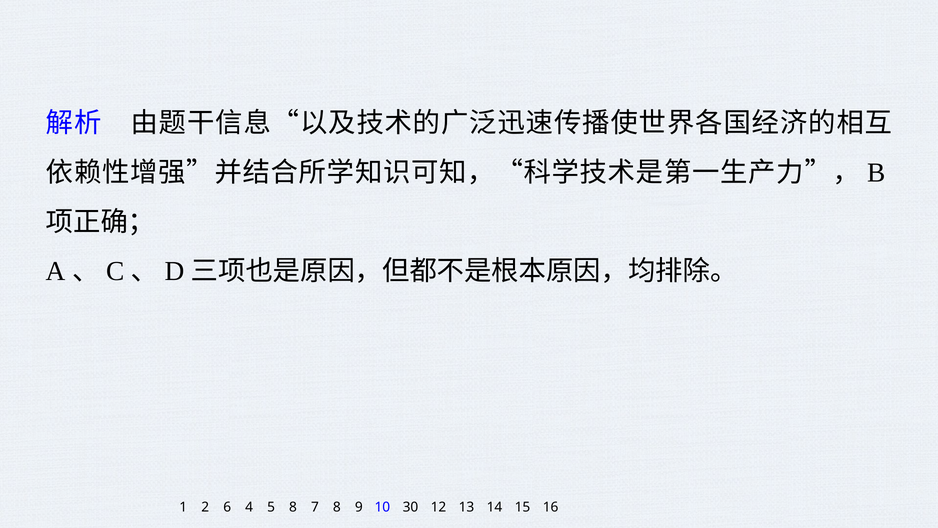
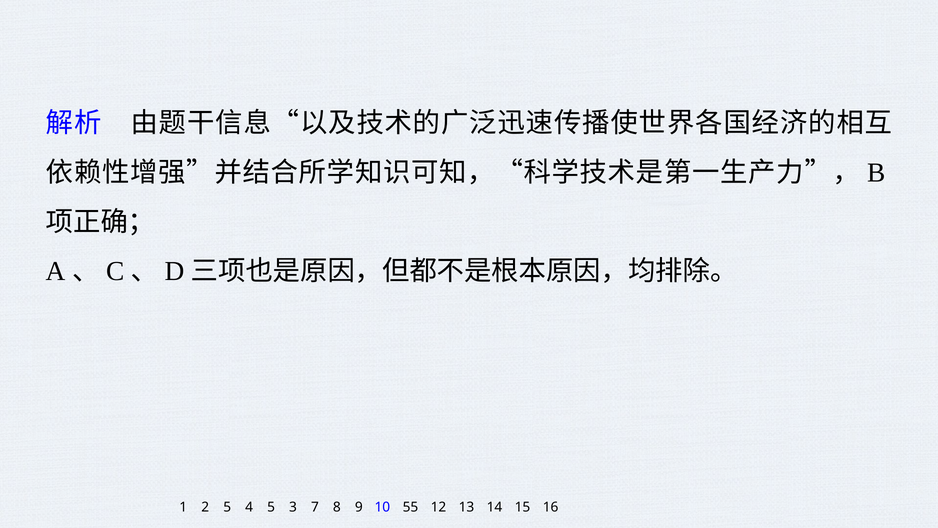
2 6: 6 -> 5
5 8: 8 -> 3
30: 30 -> 55
